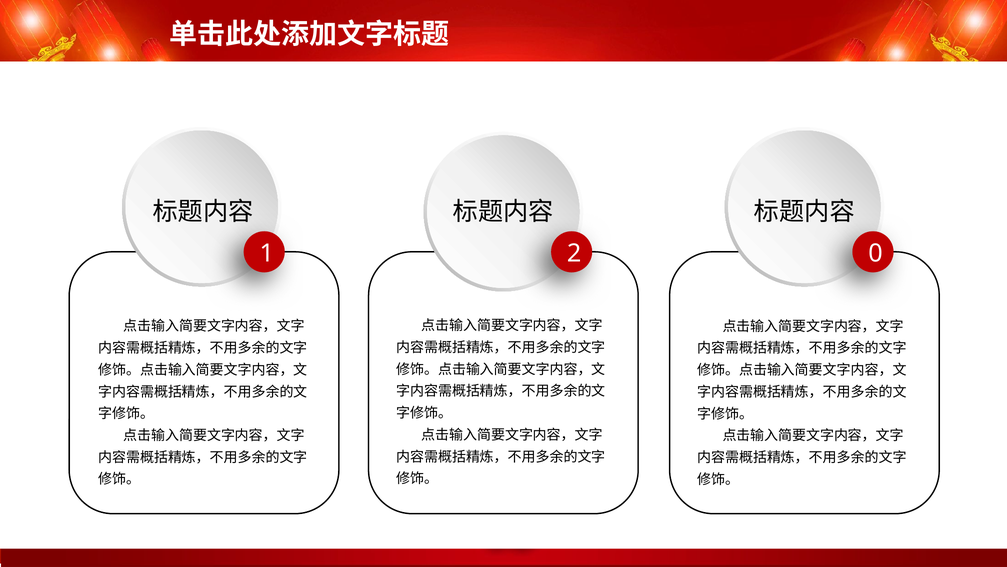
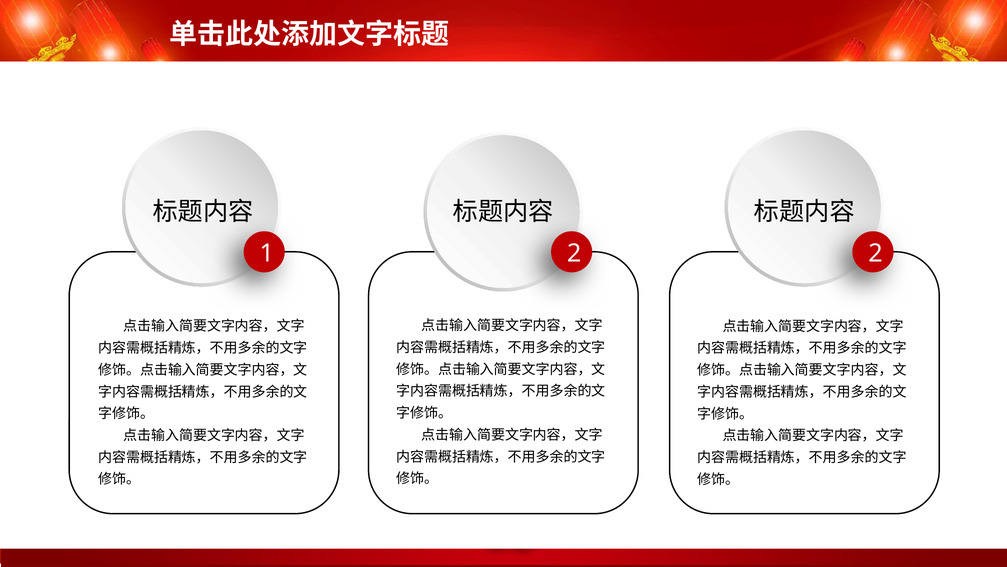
2 0: 0 -> 2
